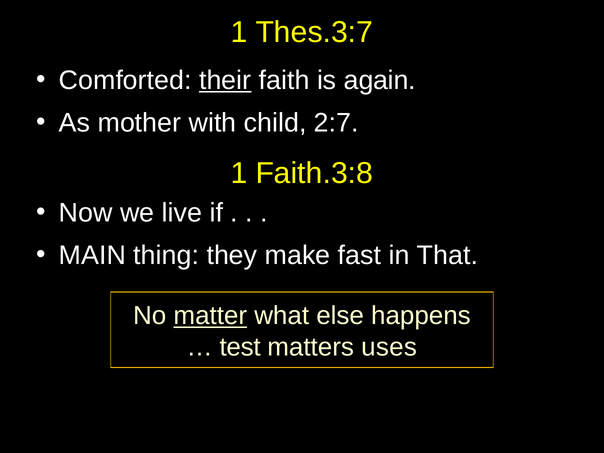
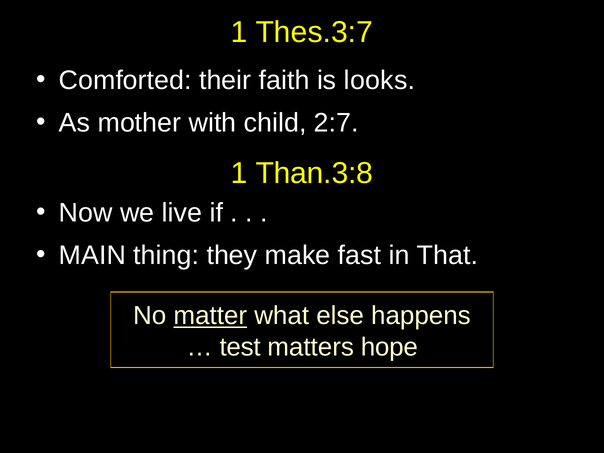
their underline: present -> none
again: again -> looks
Faith.3:8: Faith.3:8 -> Than.3:8
uses: uses -> hope
